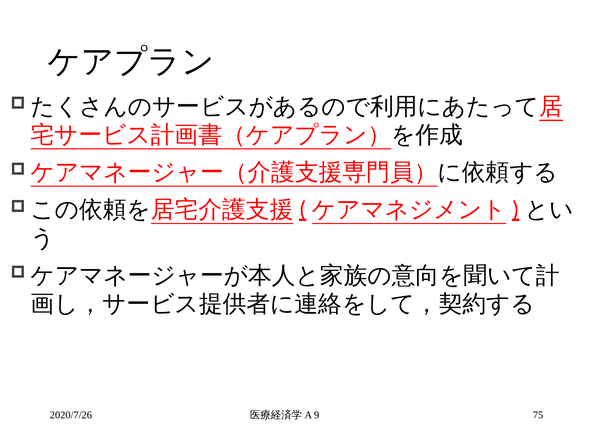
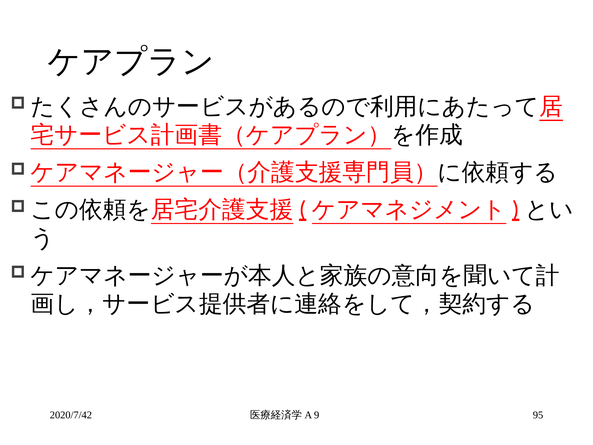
2020/7/26: 2020/7/26 -> 2020/7/42
75: 75 -> 95
